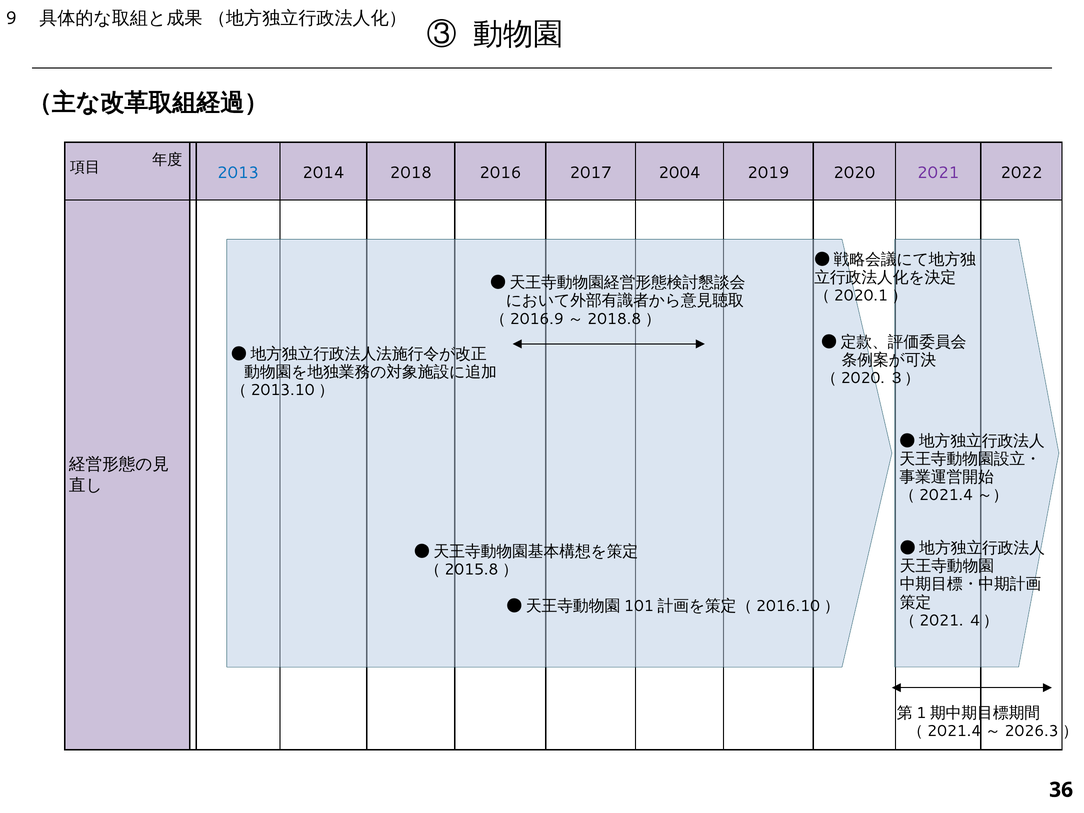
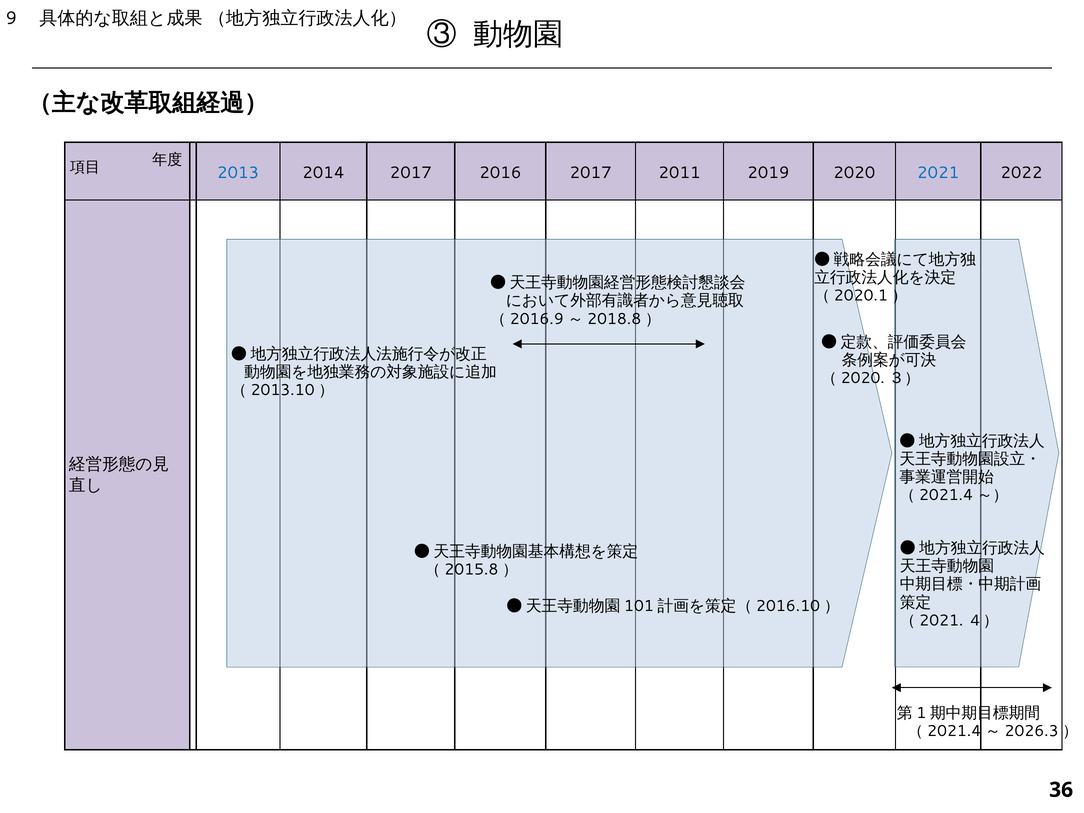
2014 2018: 2018 -> 2017
2004: 2004 -> 2011
2021 colour: purple -> blue
